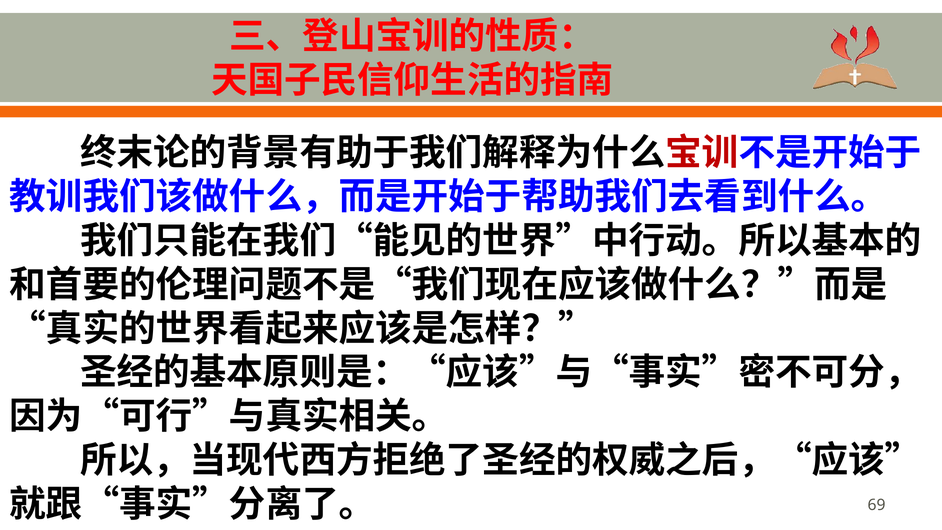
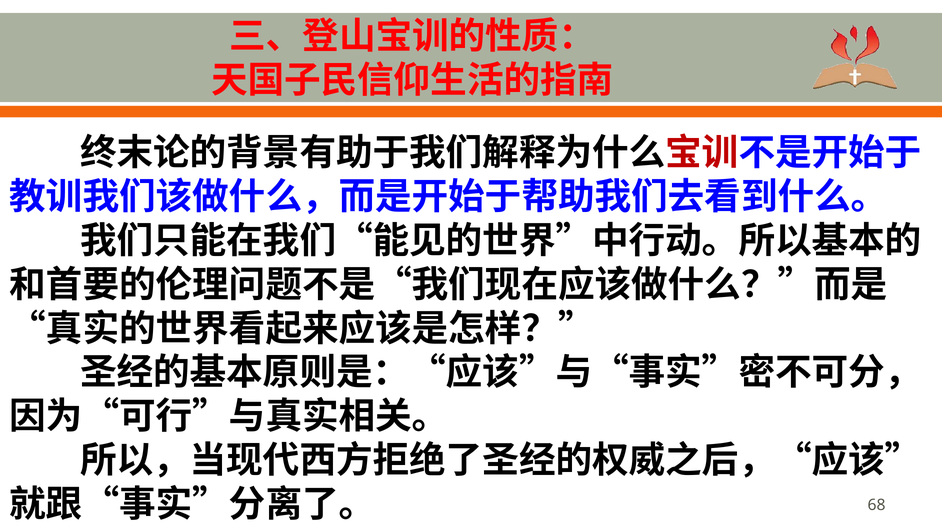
69: 69 -> 68
